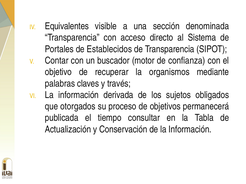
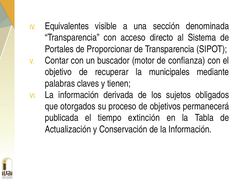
Establecidos: Establecidos -> Proporcionar
organismos: organismos -> municipales
través: través -> tienen
consultar: consultar -> extinción
